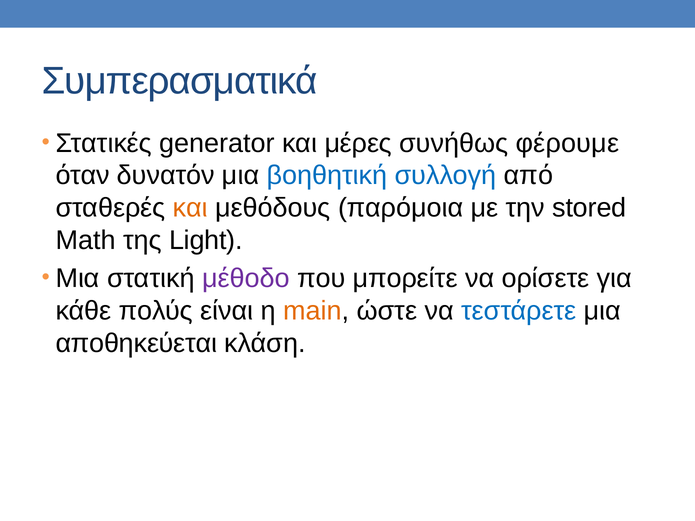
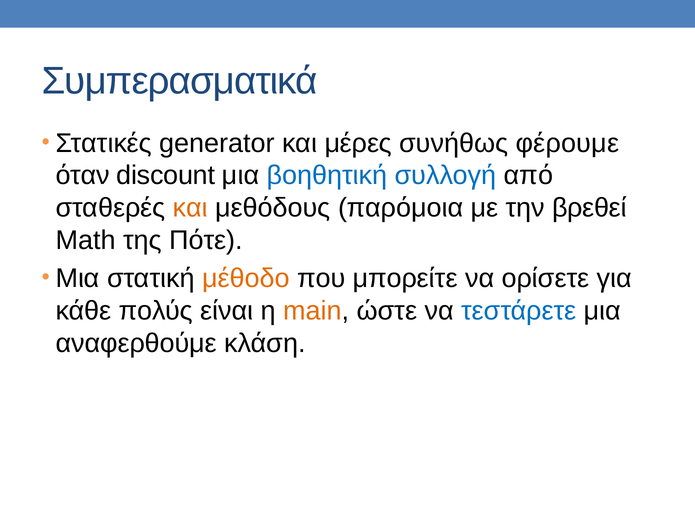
δυνατόν: δυνατόν -> discount
stored: stored -> βρεθεί
Light: Light -> Πότε
μέθοδο colour: purple -> orange
αποθηκεύεται: αποθηκεύεται -> αναφερθούμε
